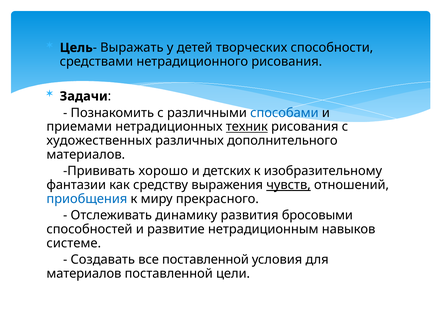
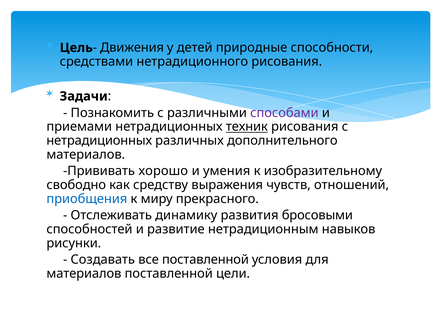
Выражать: Выражать -> Движения
творческих: творческих -> природные
способами colour: blue -> purple
художественных at (99, 141): художественных -> нетрадиционных
детских: детских -> умения
фантазии: фантазии -> свободно
чувств underline: present -> none
системе: системе -> рисунки
